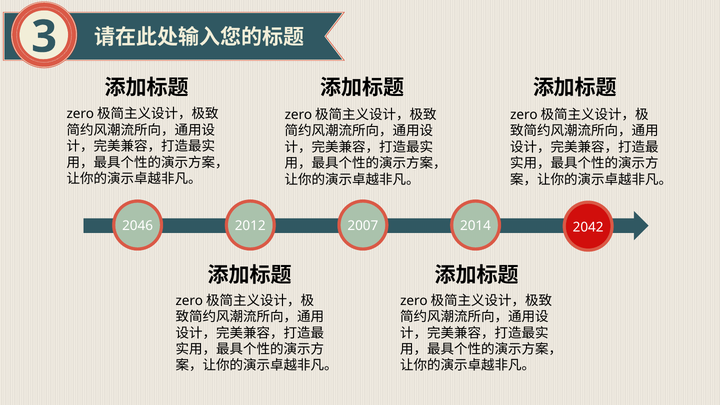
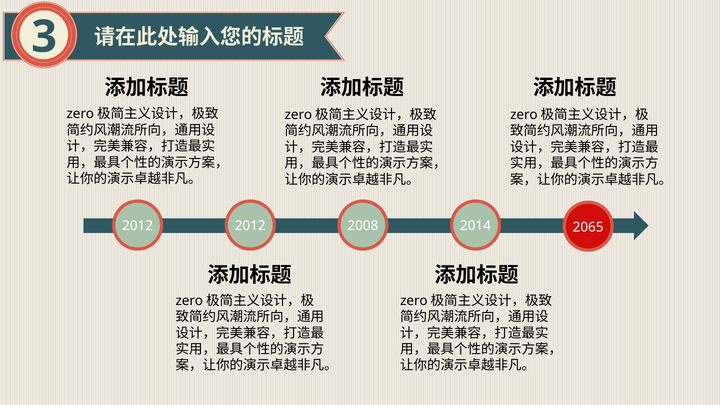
2046 at (138, 226): 2046 -> 2012
2007: 2007 -> 2008
2042: 2042 -> 2065
